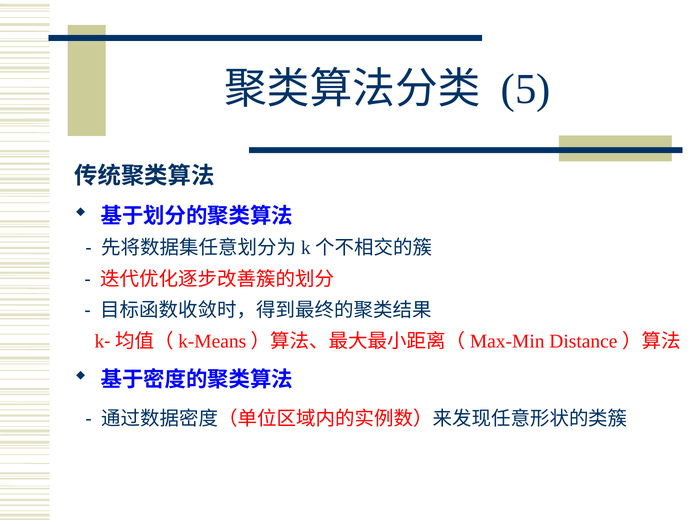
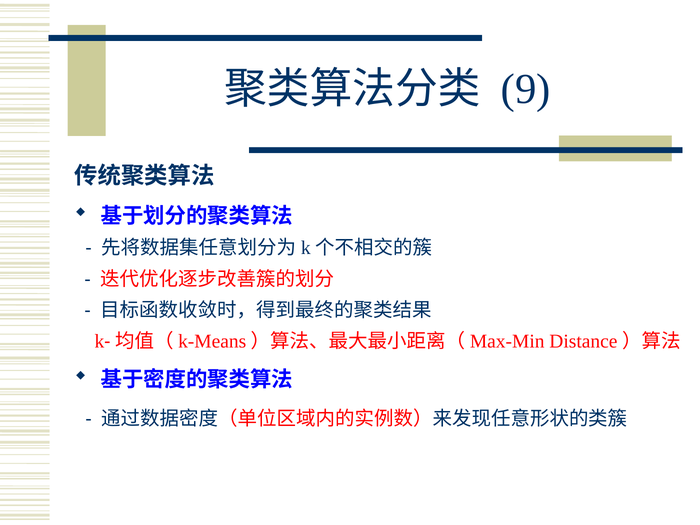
5: 5 -> 9
